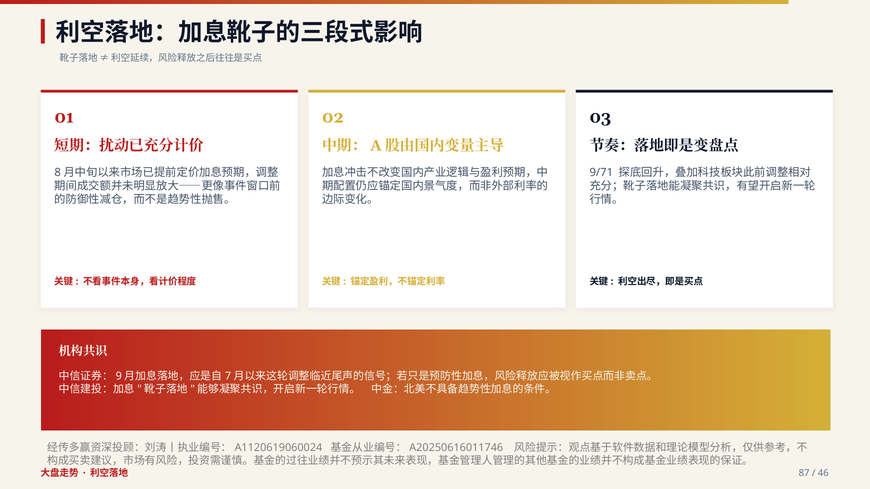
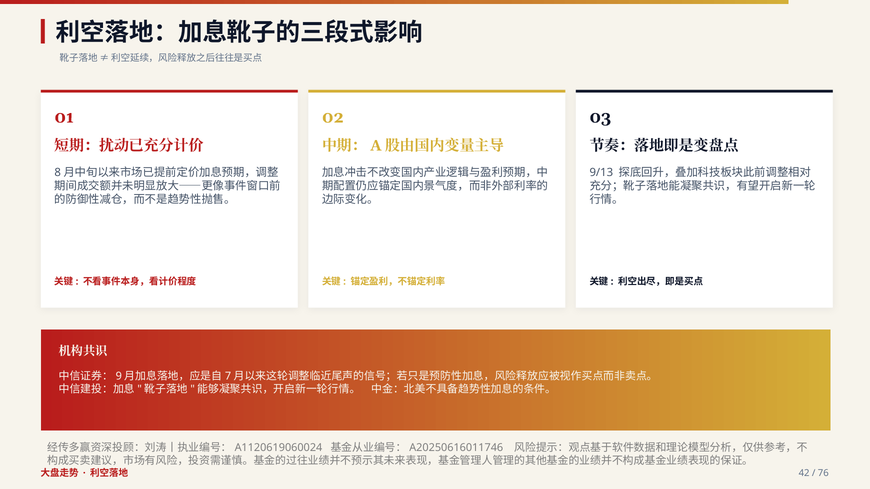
9/71: 9/71 -> 9/13
87: 87 -> 42
46: 46 -> 76
